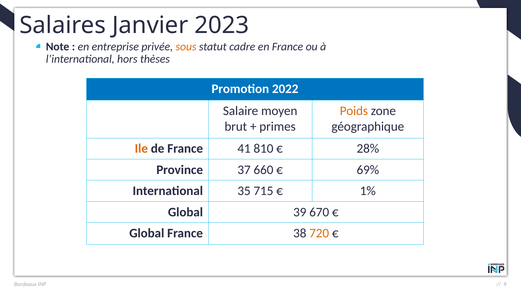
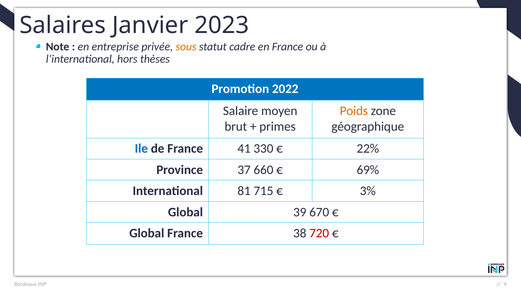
Ile colour: orange -> blue
810: 810 -> 330
28%: 28% -> 22%
35: 35 -> 81
1%: 1% -> 3%
720 colour: orange -> red
